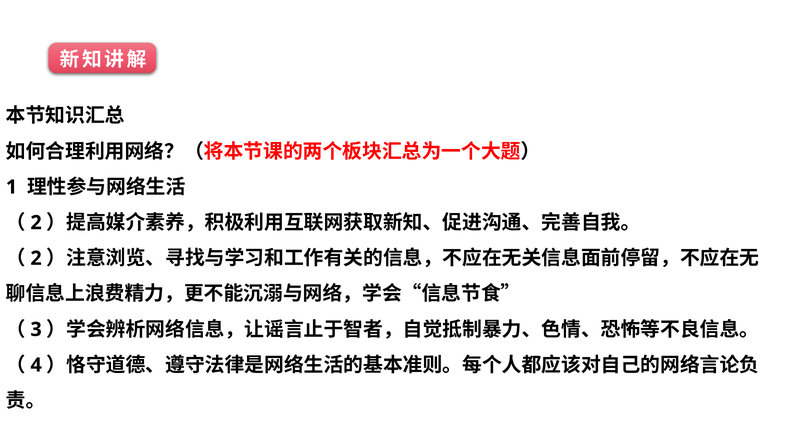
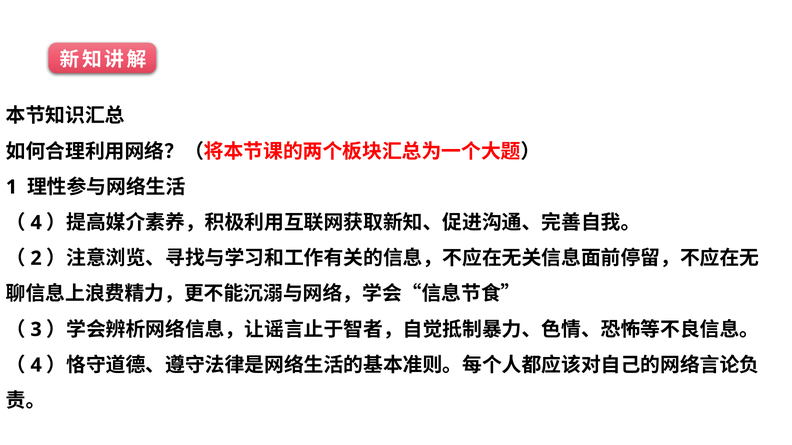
2 at (36, 223): 2 -> 4
